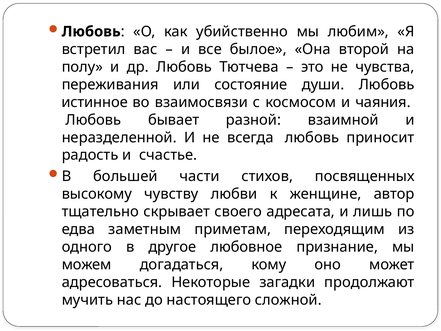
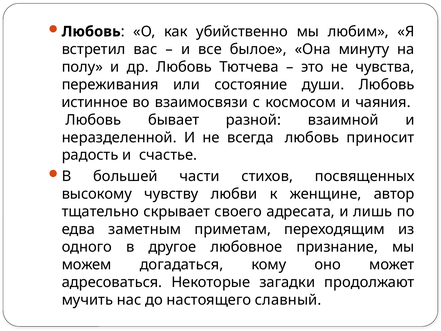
второй: второй -> минуту
сложной: сложной -> славный
